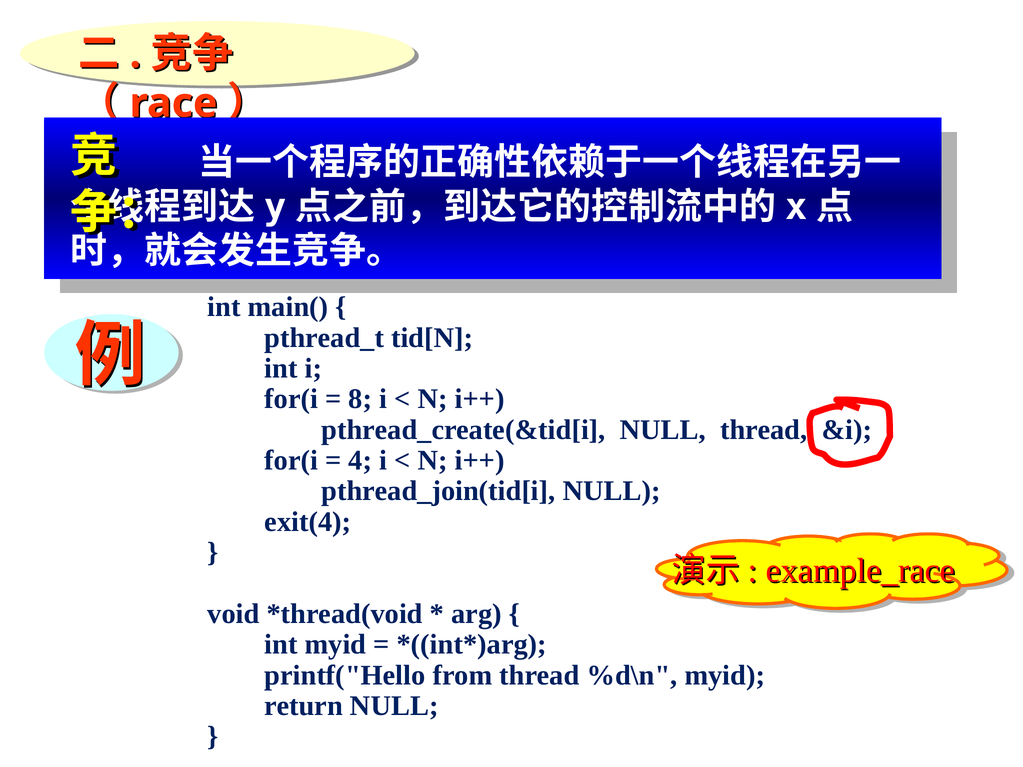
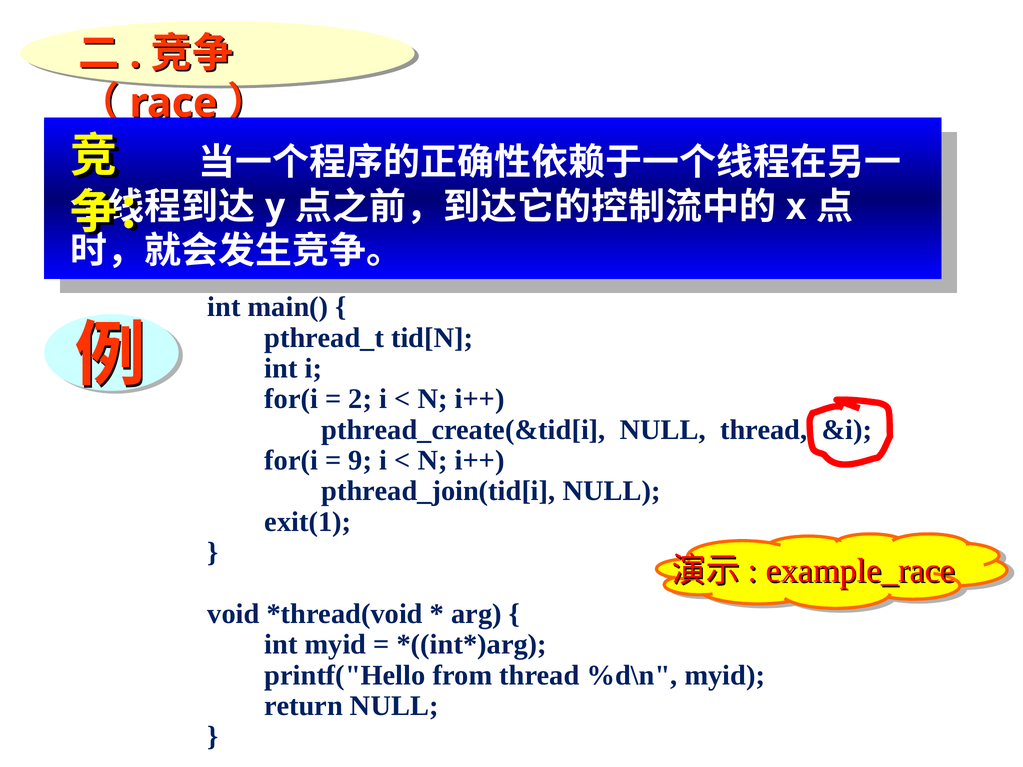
8: 8 -> 2
4: 4 -> 9
exit(4: exit(4 -> exit(1
